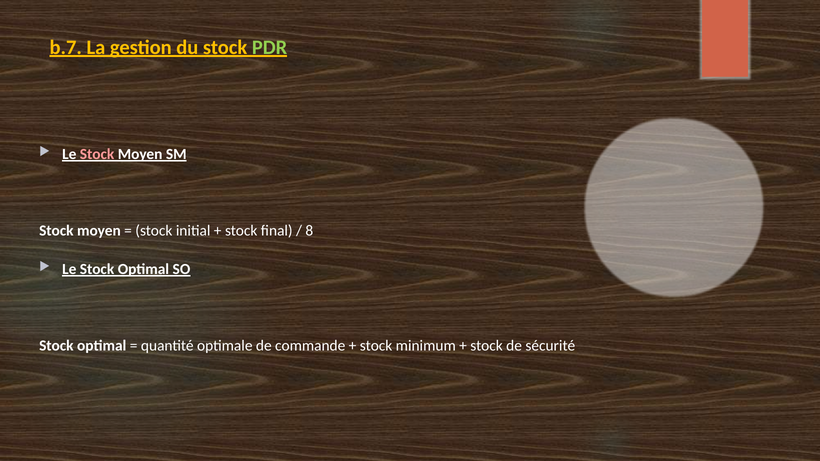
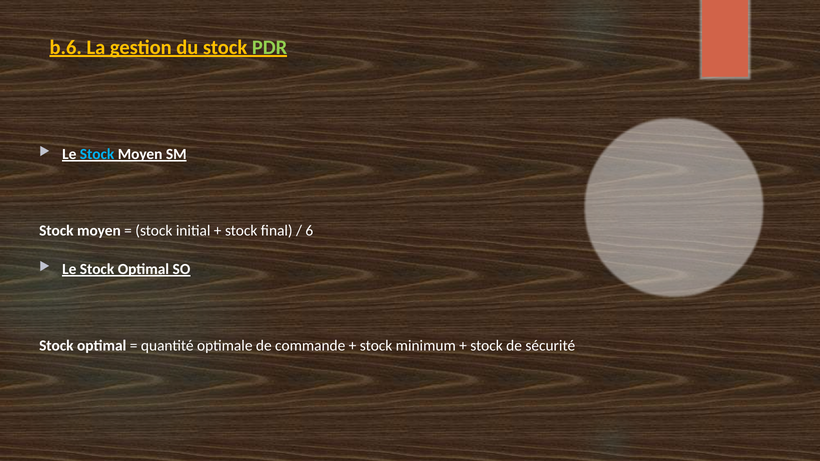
b.7: b.7 -> b.6
Stock at (97, 154) colour: pink -> light blue
8: 8 -> 6
